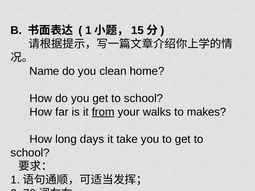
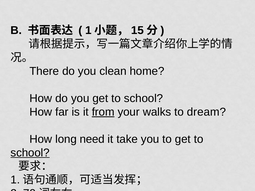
Name: Name -> There
makes: makes -> dream
days: days -> need
school at (30, 153) underline: none -> present
